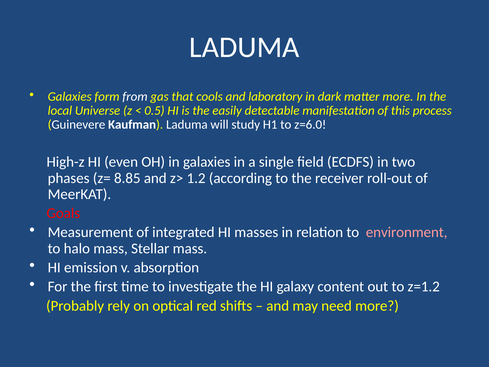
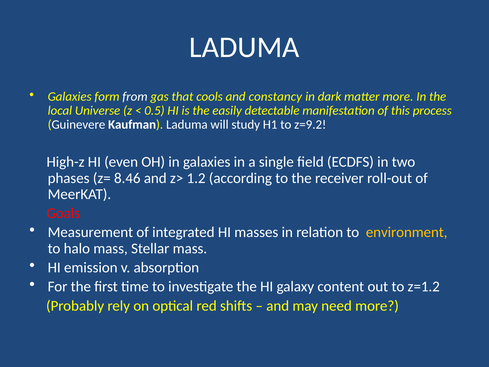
laboratory: laboratory -> constancy
z=6.0: z=6.0 -> z=9.2
8.85: 8.85 -> 8.46
environment colour: pink -> yellow
